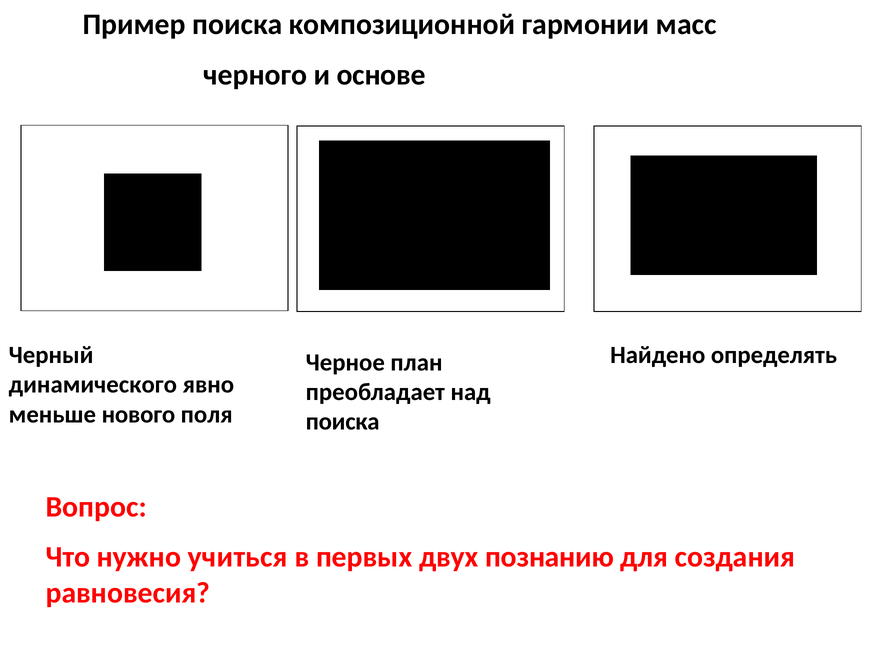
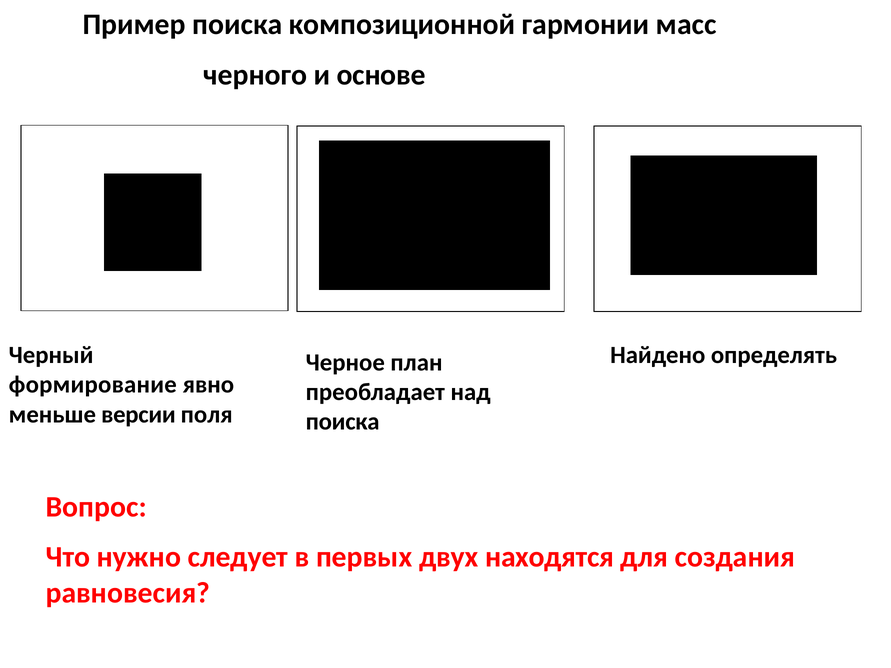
динамического: динамического -> формирование
нового: нового -> версии
учиться: учиться -> следует
познанию: познанию -> находятся
